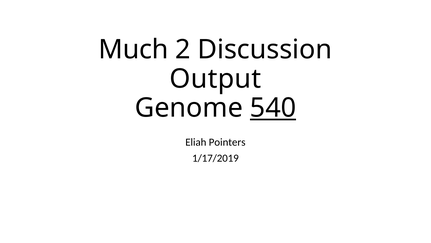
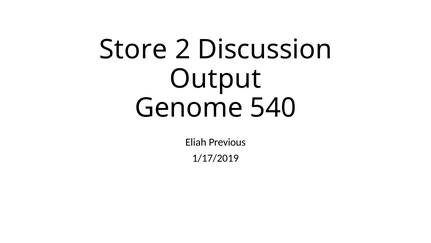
Much: Much -> Store
540 underline: present -> none
Pointers: Pointers -> Previous
